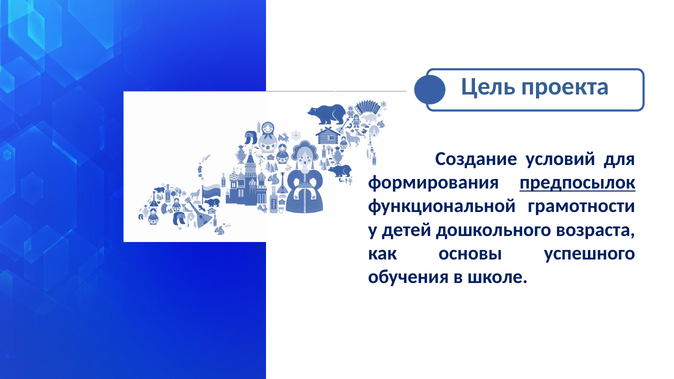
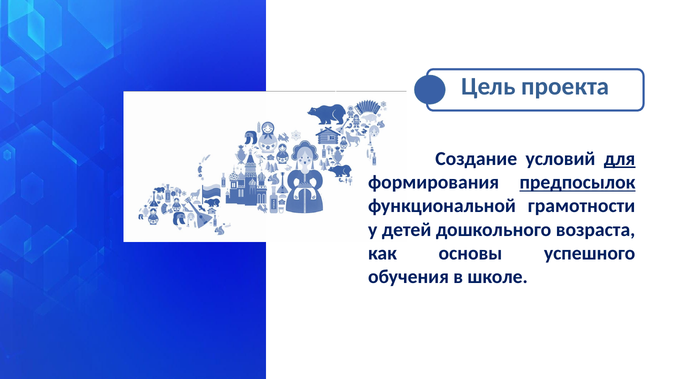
для underline: none -> present
